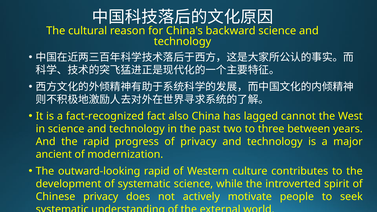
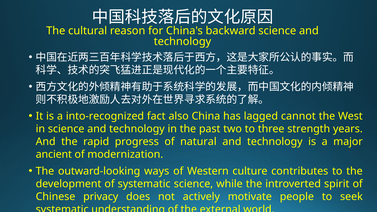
fact-recognized: fact-recognized -> into-recognized
between: between -> strength
of privacy: privacy -> natural
outward-looking rapid: rapid -> ways
